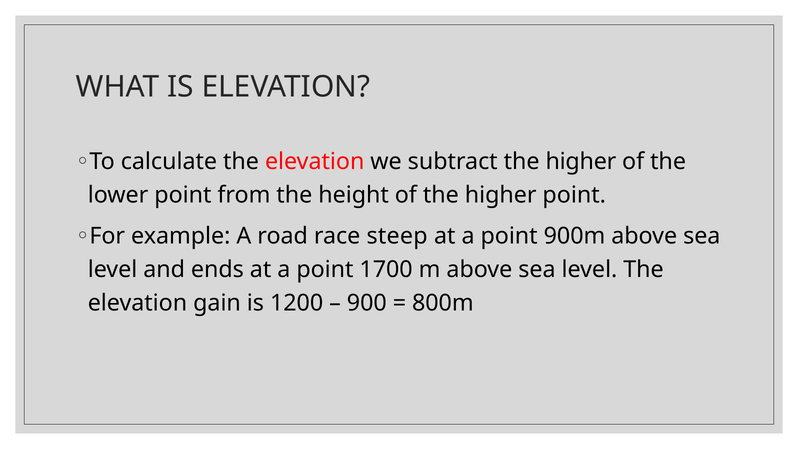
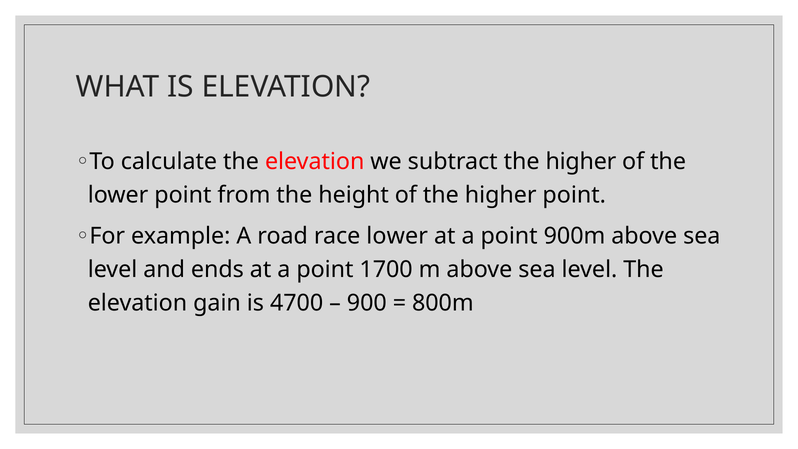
race steep: steep -> lower
1200: 1200 -> 4700
